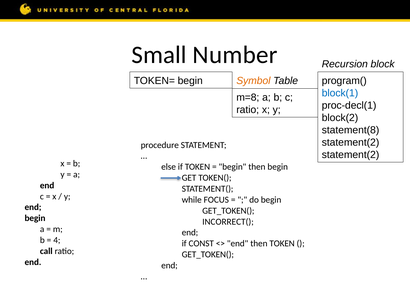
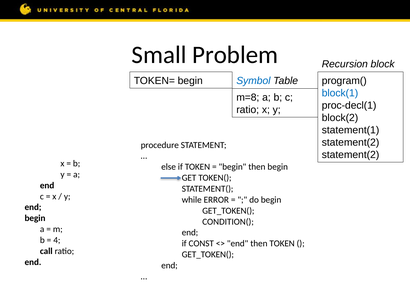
Number: Number -> Problem
Symbol colour: orange -> blue
statement(8: statement(8 -> statement(1
FOCUS: FOCUS -> ERROR
INCORRECT(: INCORRECT( -> CONDITION(
